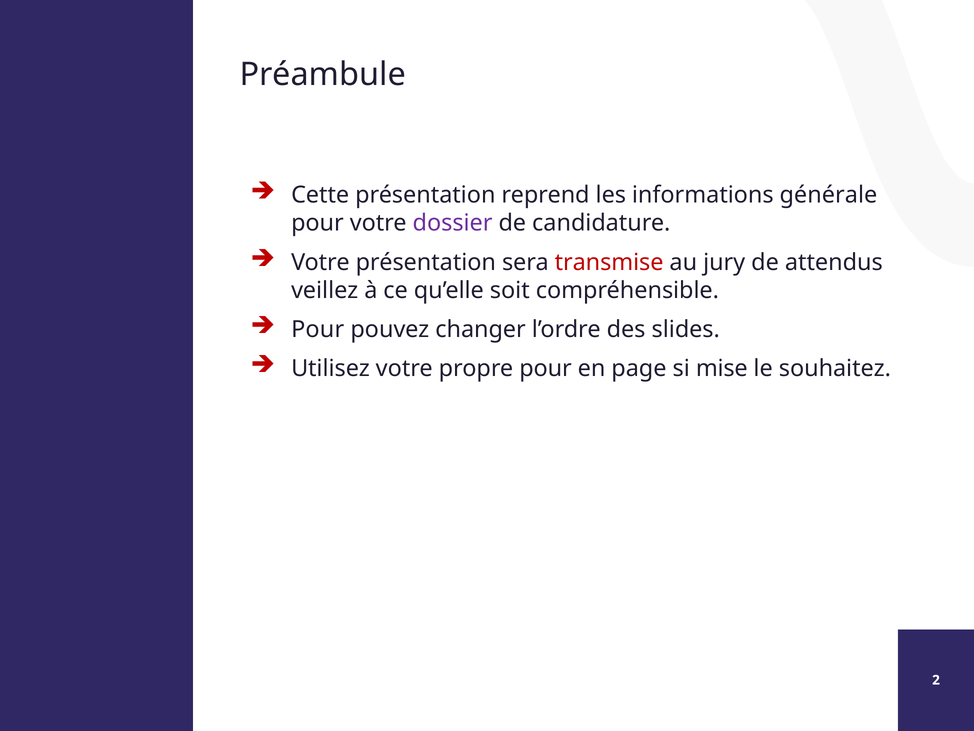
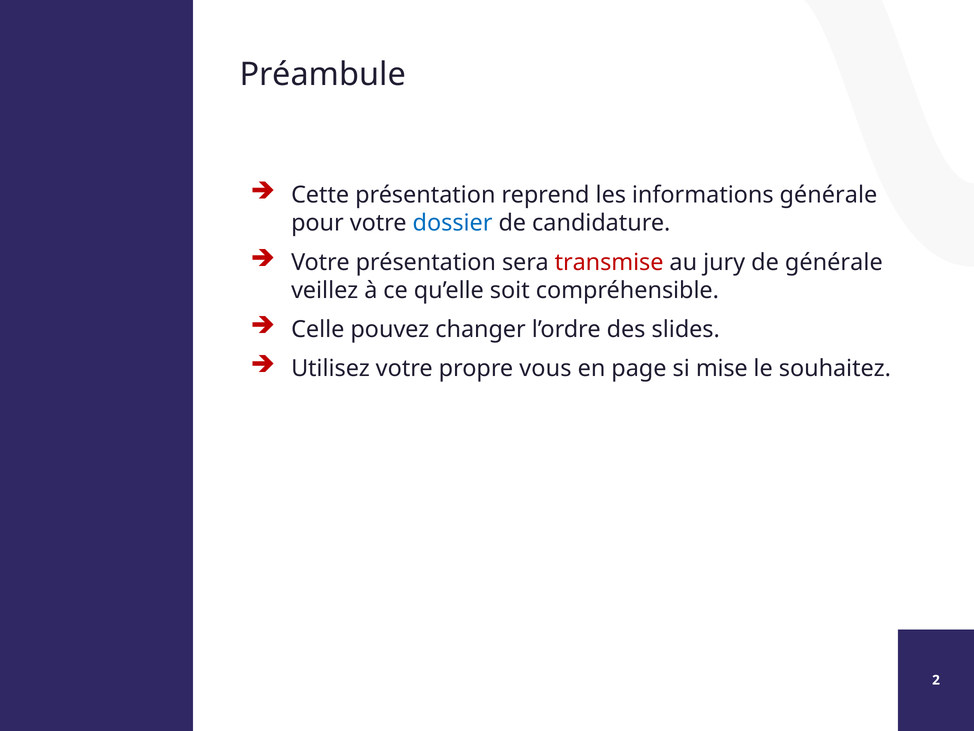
dossier colour: purple -> blue
de attendus: attendus -> générale
Pour at (318, 329): Pour -> Celle
propre pour: pour -> vous
